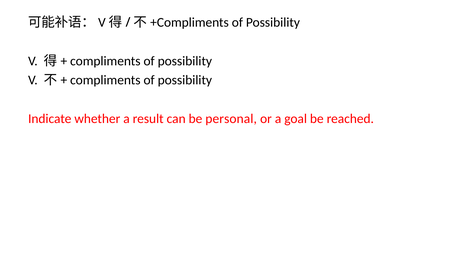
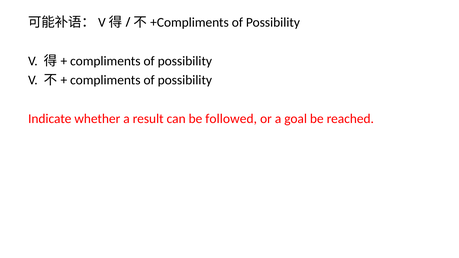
personal: personal -> followed
